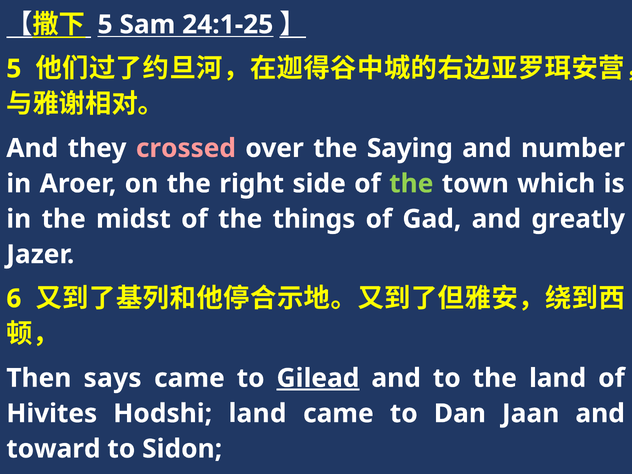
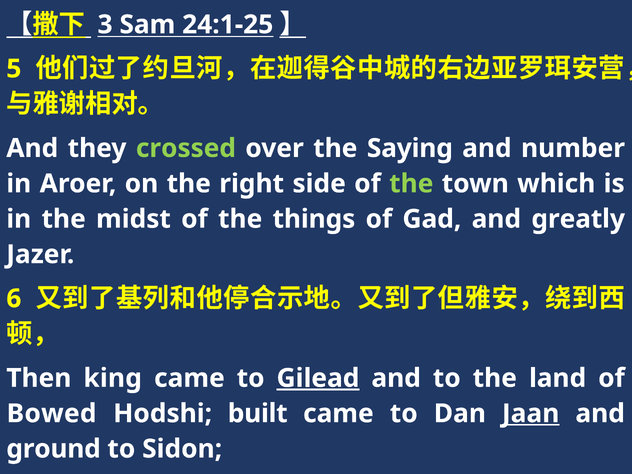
5 at (105, 25): 5 -> 3
crossed colour: pink -> light green
says: says -> king
Hivites: Hivites -> Bowed
Hodshi land: land -> built
Jaan underline: none -> present
toward: toward -> ground
